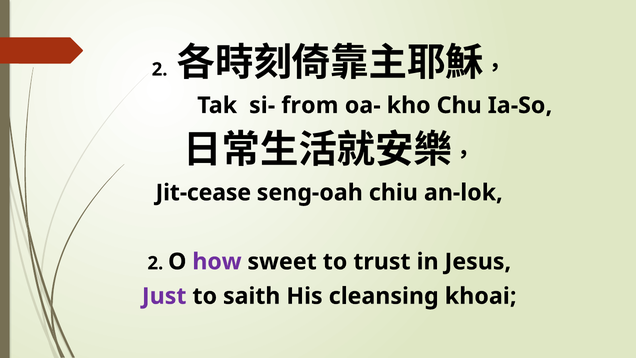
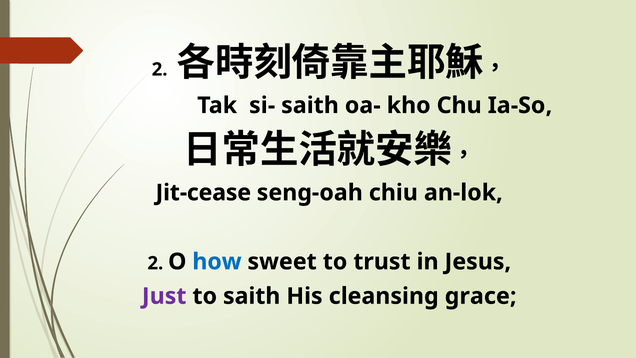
si- from: from -> saith
how colour: purple -> blue
khoai: khoai -> grace
